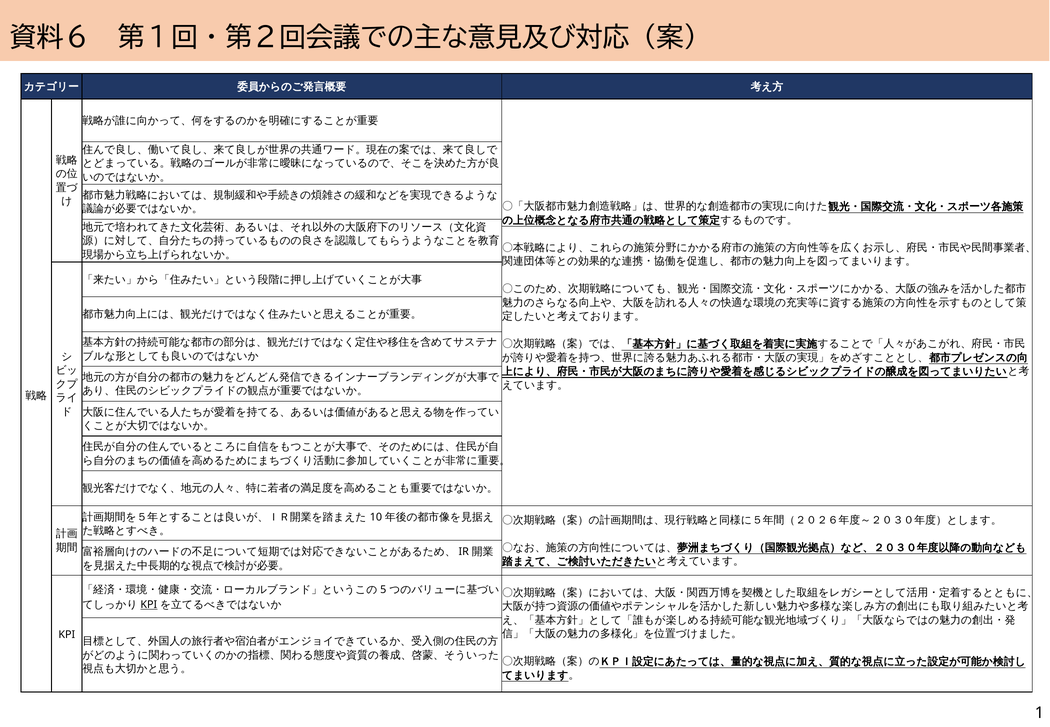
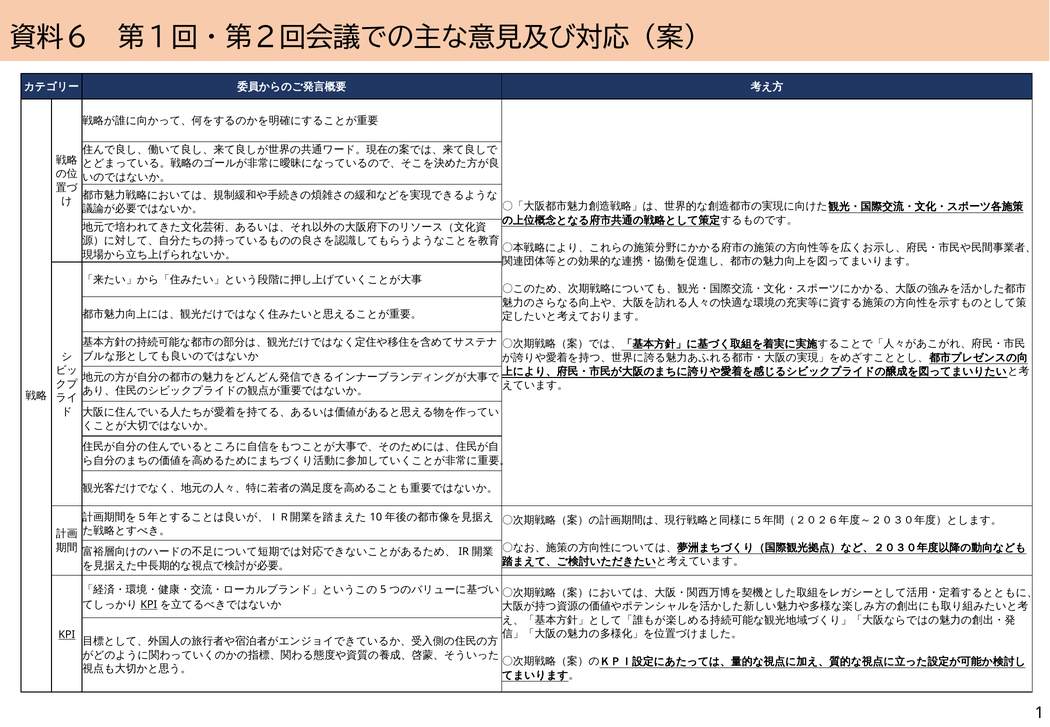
KPI at (67, 634) underline: none -> present
